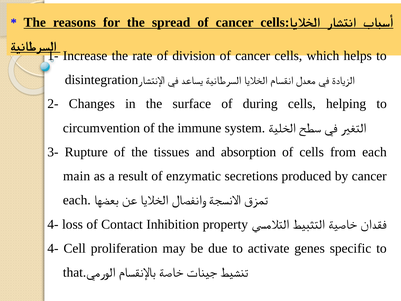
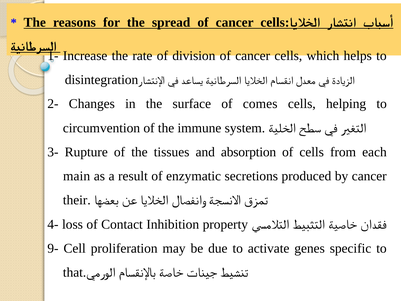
during: during -> comes
each at (77, 200): each -> their
4- at (53, 248): 4- -> 9-
